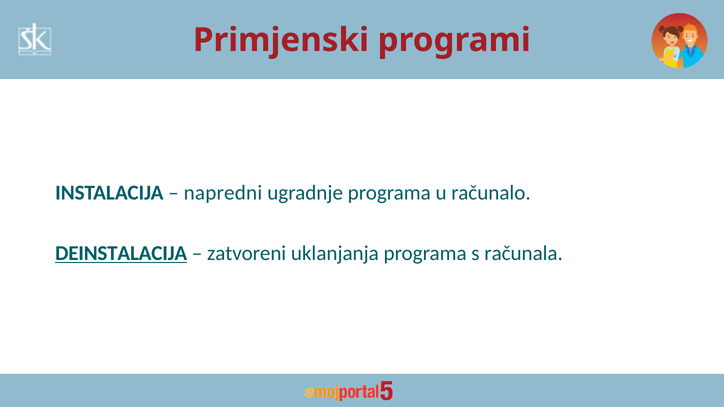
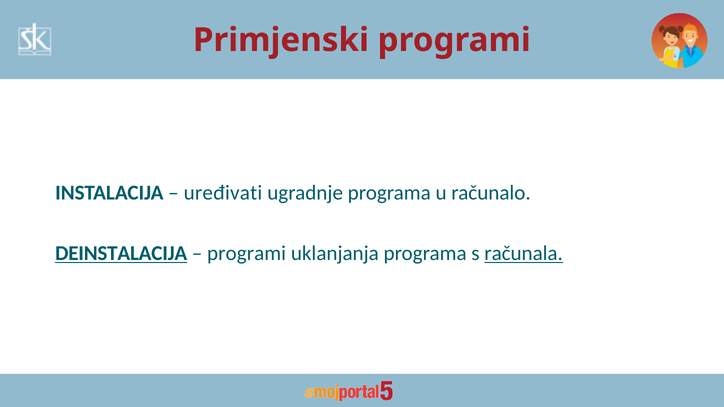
napredni: napredni -> uređivati
zatvoreni at (247, 253): zatvoreni -> programi
računala underline: none -> present
